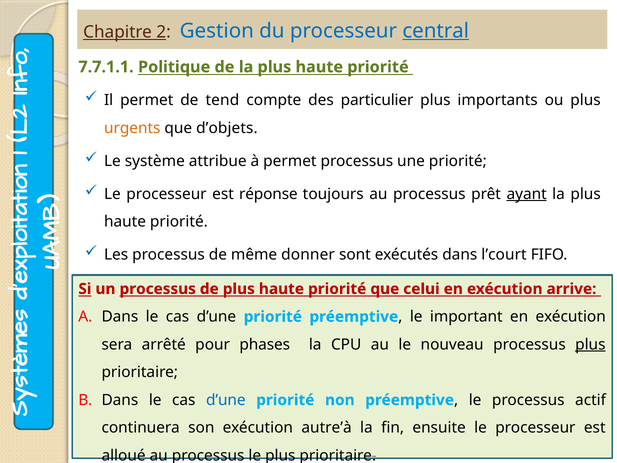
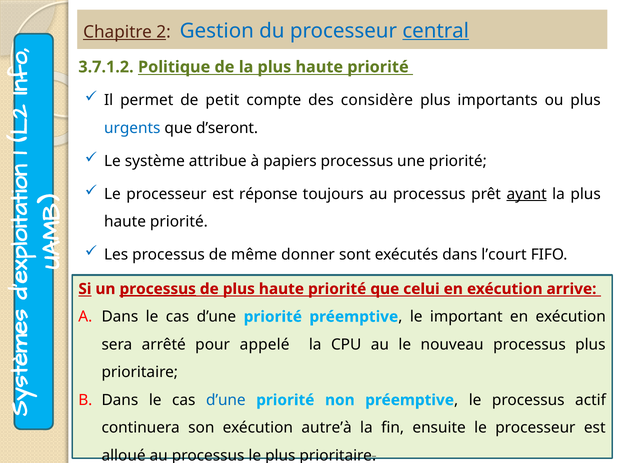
7.7.1.1: 7.7.1.1 -> 3.7.1.2
tend: tend -> petit
particulier: particulier -> considère
urgents colour: orange -> blue
d’objets: d’objets -> d’seront
à permet: permet -> papiers
processus at (158, 289) underline: none -> present
phases: phases -> appelé
plus at (590, 344) underline: present -> none
